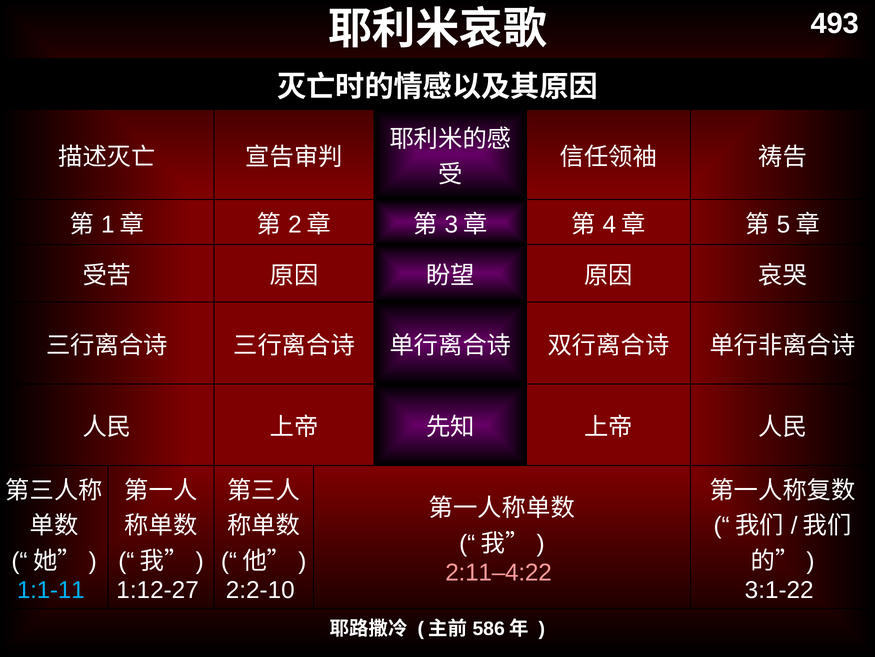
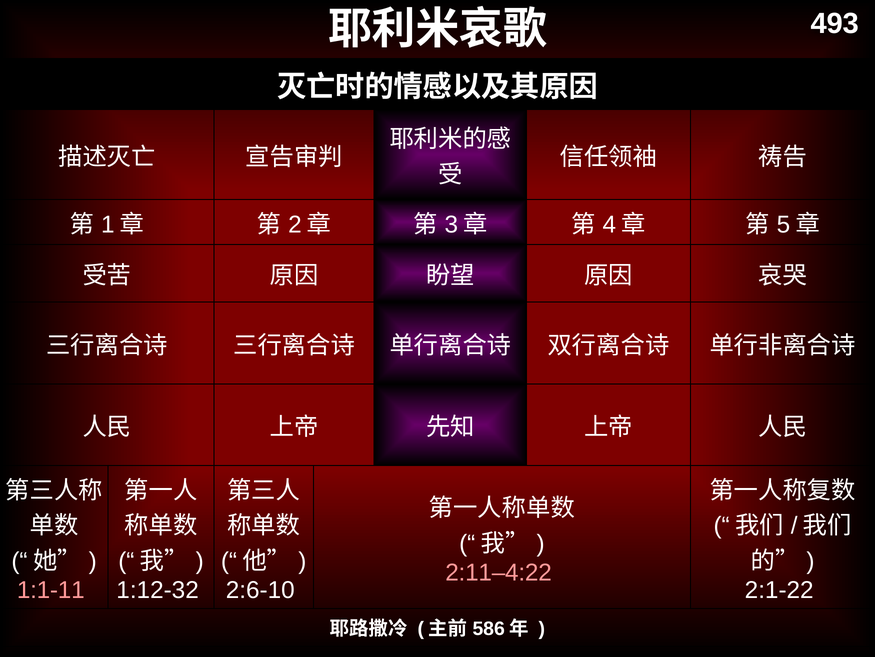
1:1-11 colour: light blue -> pink
1:12-27: 1:12-27 -> 1:12-32
2:2-10: 2:2-10 -> 2:6-10
3:1-22: 3:1-22 -> 2:1-22
